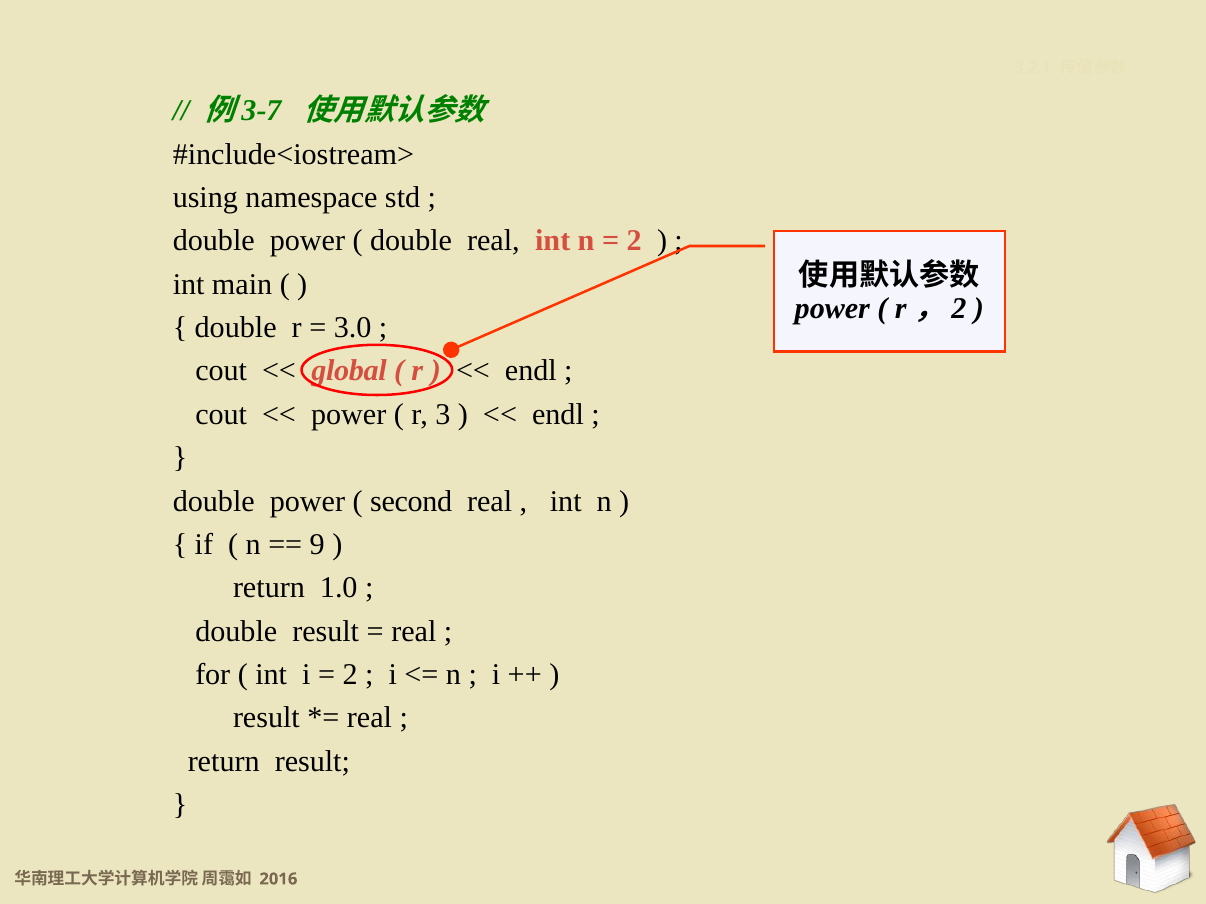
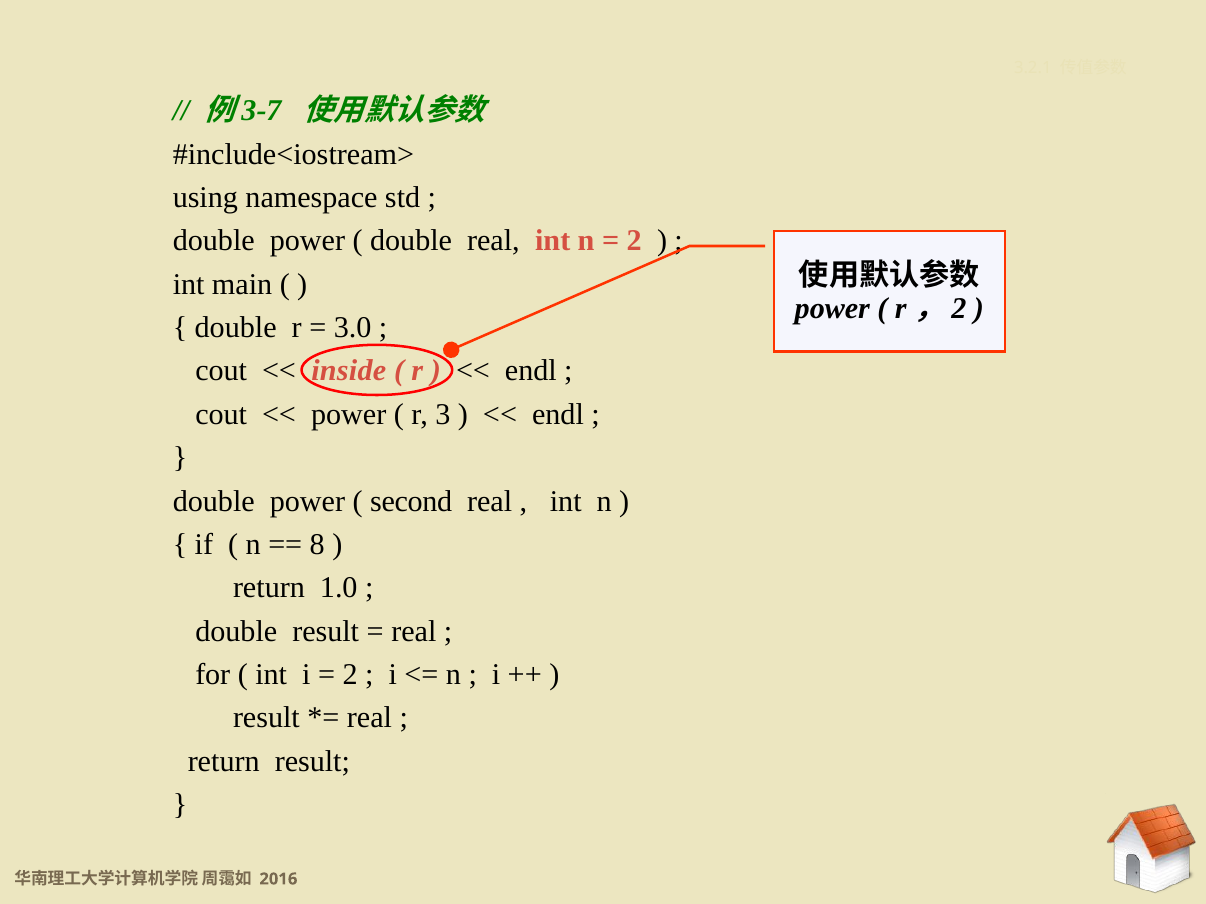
global: global -> inside
9: 9 -> 8
